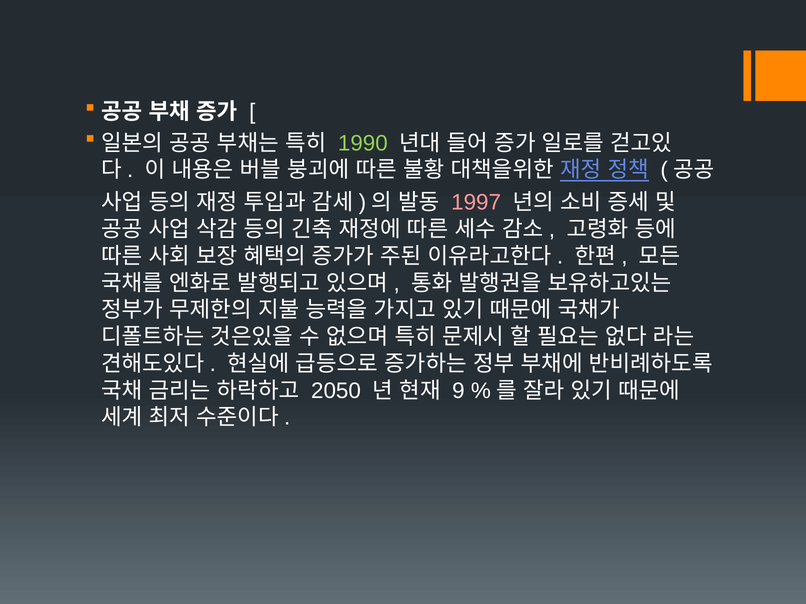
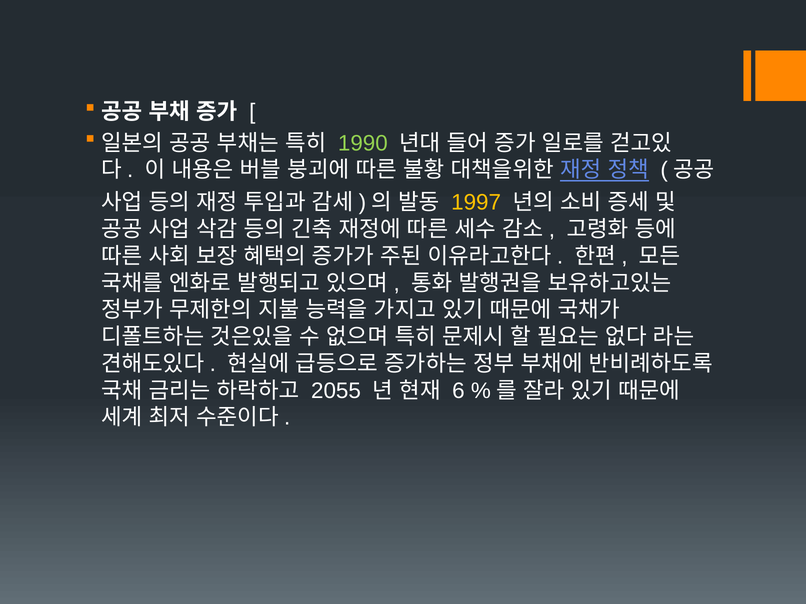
1997 colour: pink -> yellow
2050: 2050 -> 2055
9: 9 -> 6
